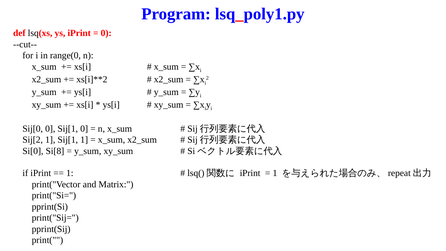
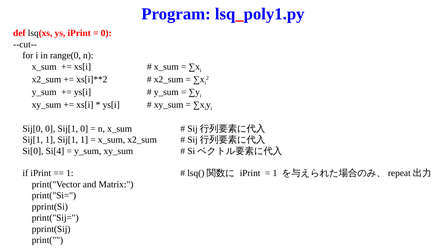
Sij[2 at (33, 140): Sij[2 -> Sij[1
Si[8: Si[8 -> Si[4
